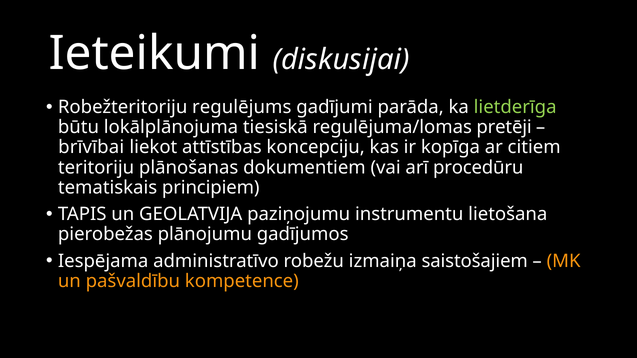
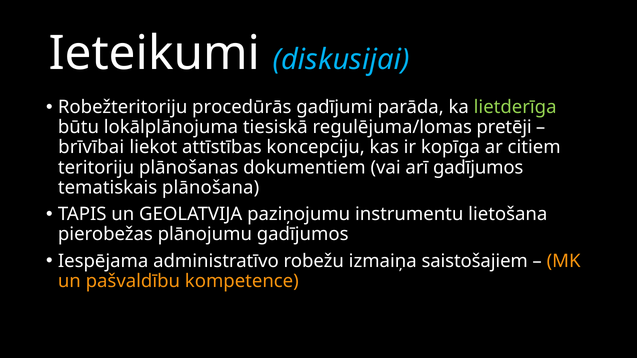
diskusijai colour: white -> light blue
regulējums: regulējums -> procedūrās
arī procedūru: procedūru -> gadījumos
principiem: principiem -> plānošana
